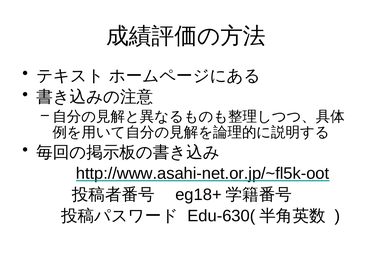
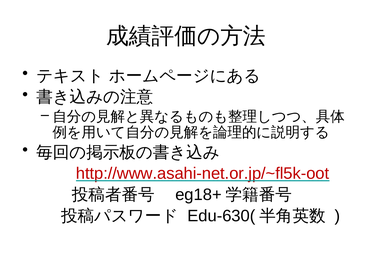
http://www.asahi-net.or.jp/~fl5k-oot colour: black -> red
